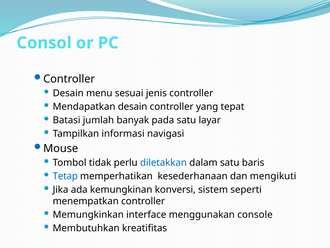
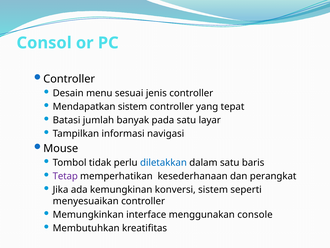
Mendapatkan desain: desain -> sistem
Tetap colour: blue -> purple
mengikuti: mengikuti -> perangkat
menempatkan: menempatkan -> menyesuaikan
